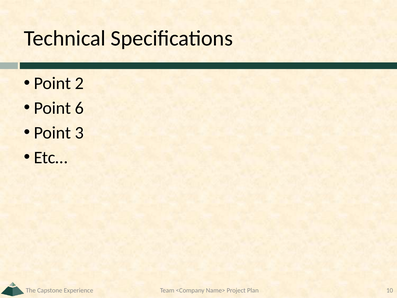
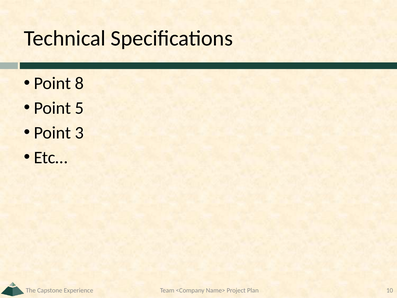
2: 2 -> 8
6: 6 -> 5
